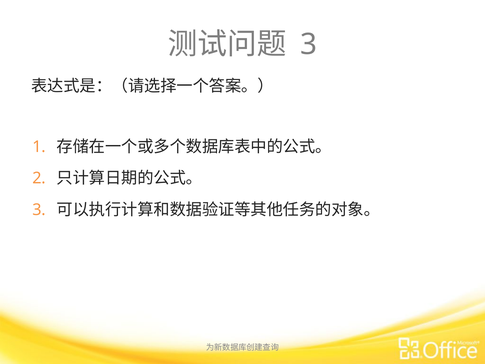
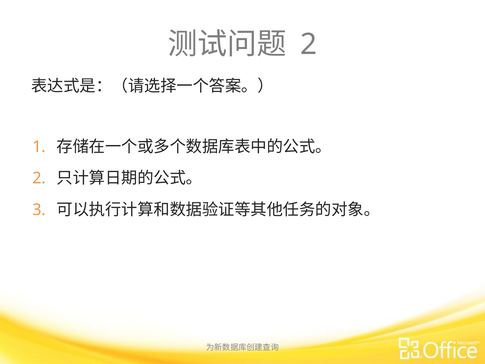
3 at (309, 44): 3 -> 2
